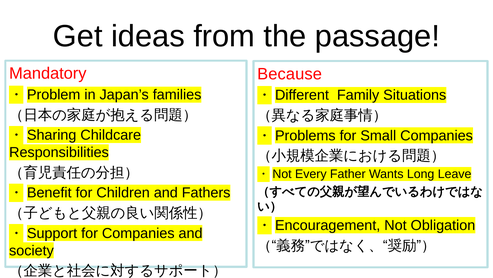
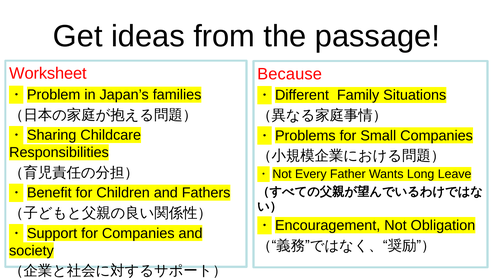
Mandatory: Mandatory -> Worksheet
